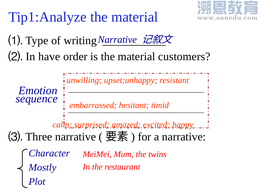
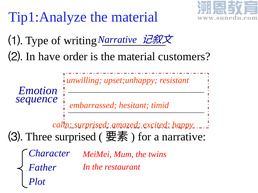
Three narrative: narrative -> surprised
Mostly: Mostly -> Father
